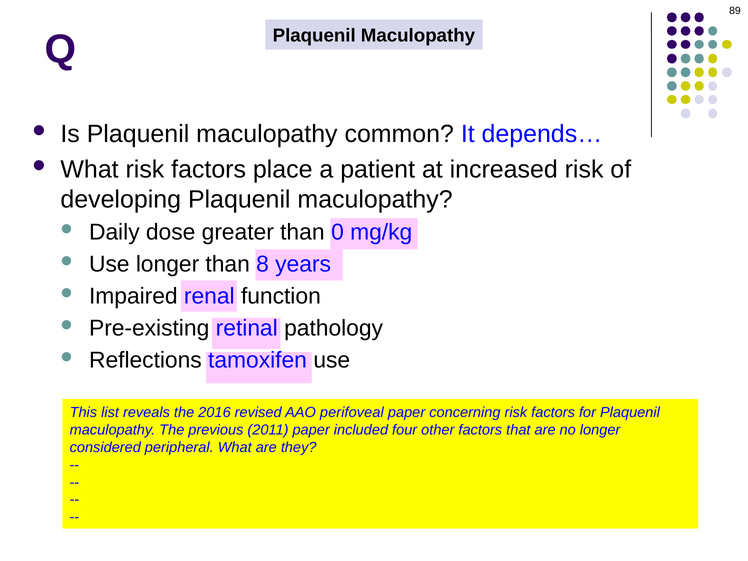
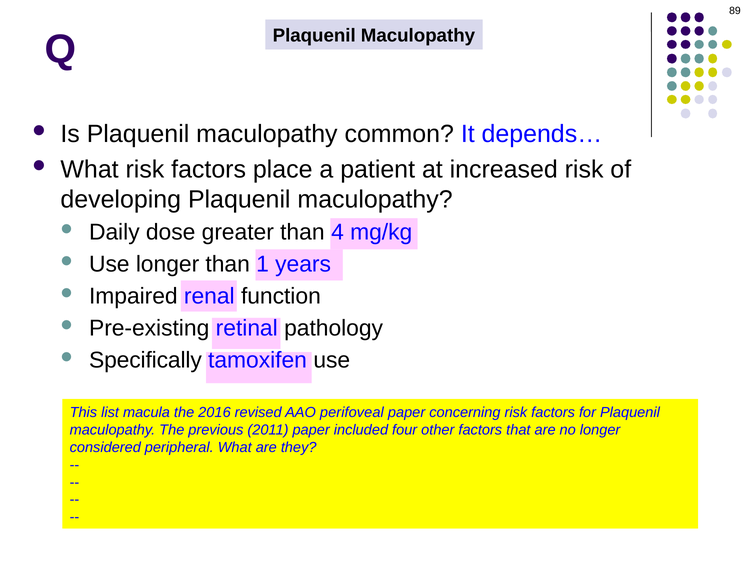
0: 0 -> 4
8: 8 -> 1
Reflections: Reflections -> Specifically
reveals: reveals -> macula
